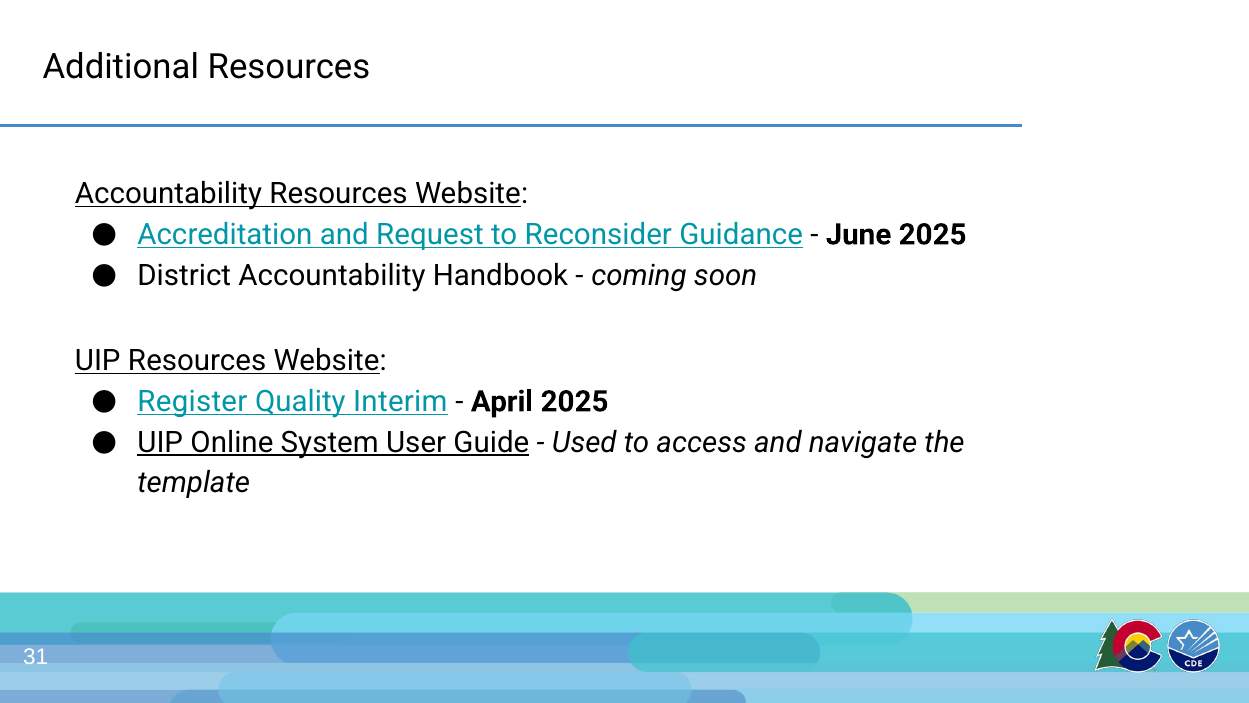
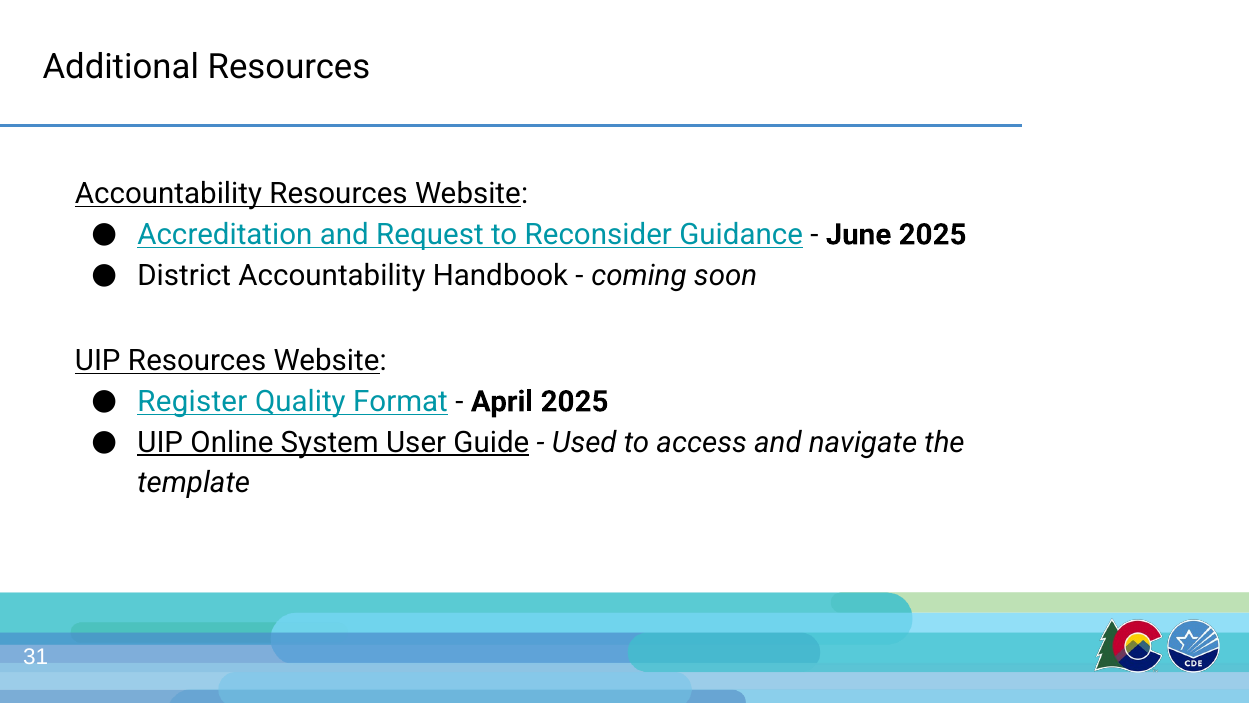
Interim: Interim -> Format
